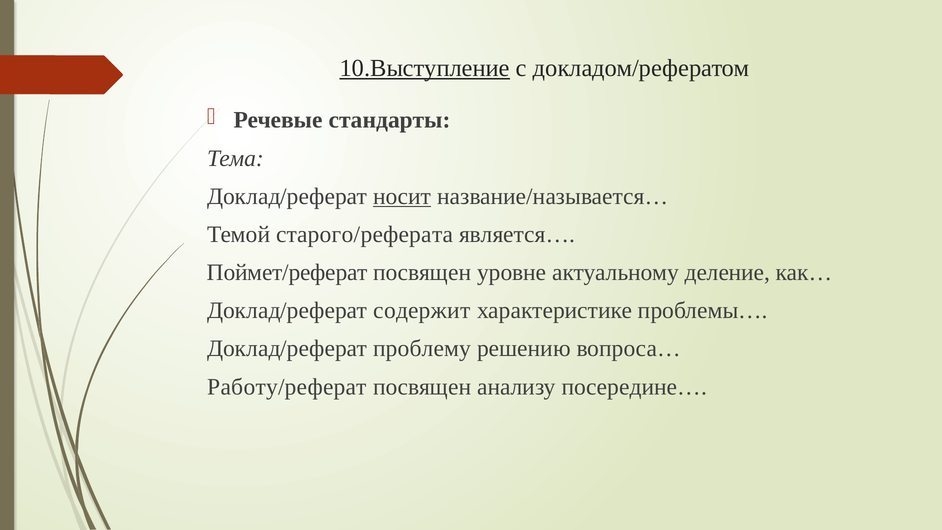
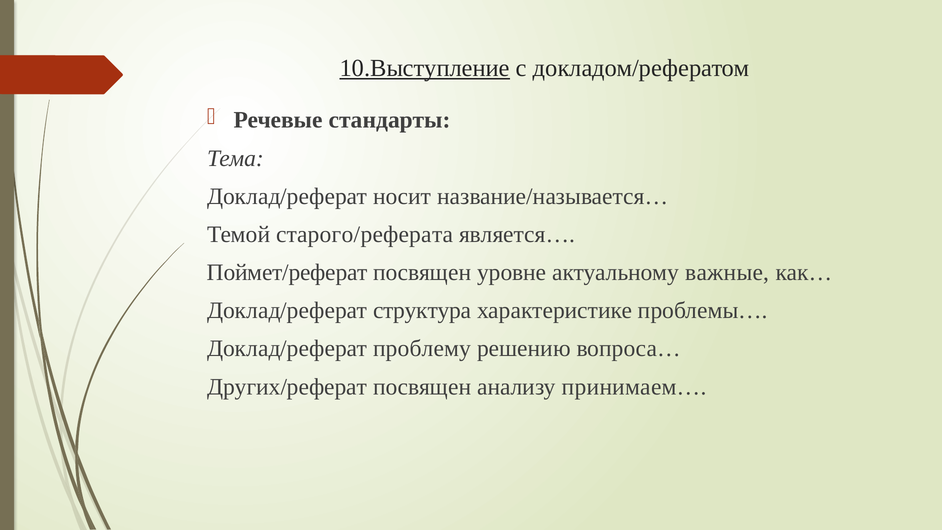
носит underline: present -> none
деление: деление -> важные
содержит: содержит -> структура
Работу/реферат: Работу/реферат -> Других/реферат
посередине…: посередине… -> принимаем…
